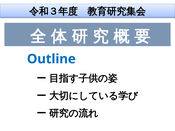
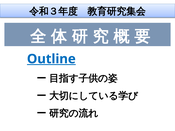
Outline underline: none -> present
